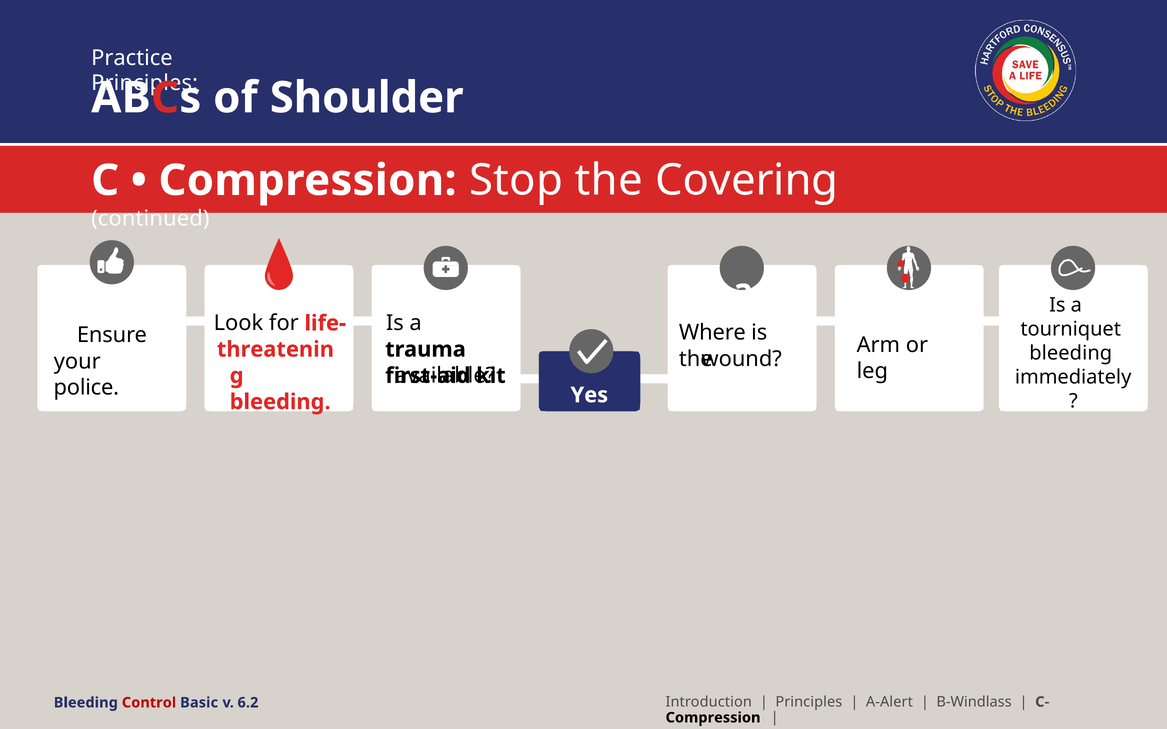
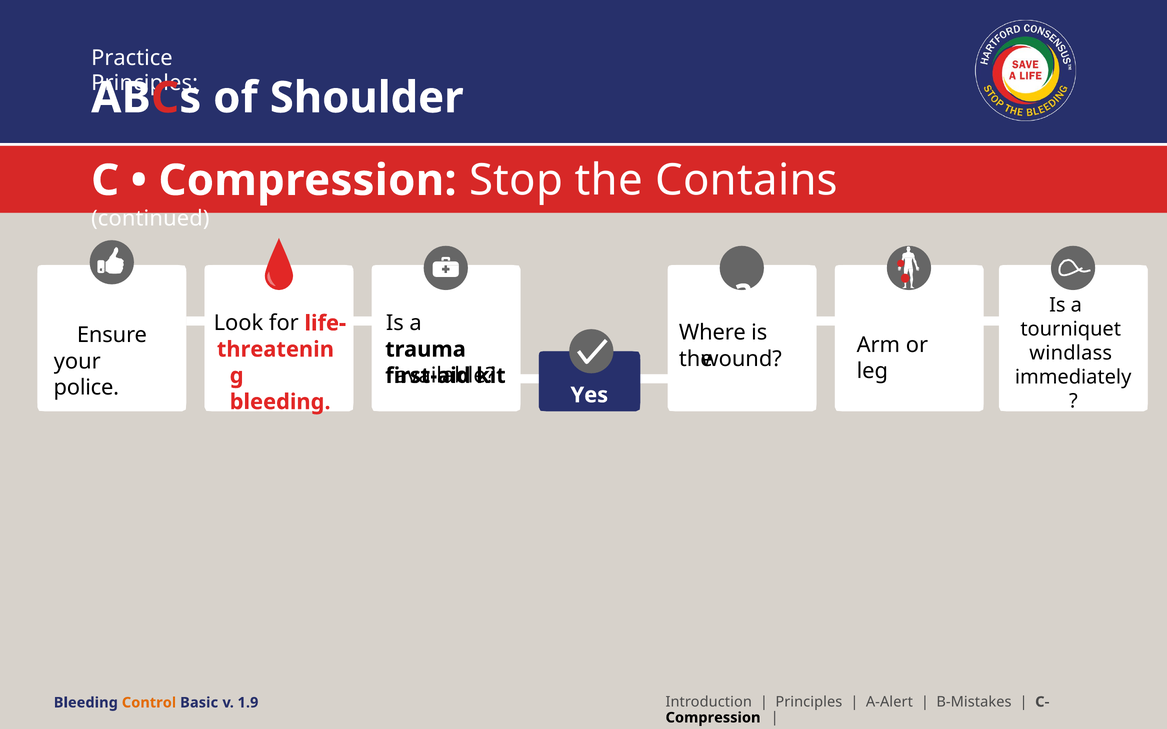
Covering: Covering -> Contains
bleeding at (1071, 353): bleeding -> windlass
B-Windlass: B-Windlass -> B-Mistakes
Control colour: red -> orange
6.2: 6.2 -> 1.9
